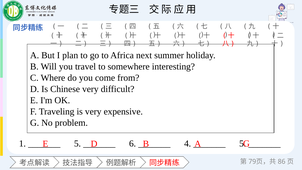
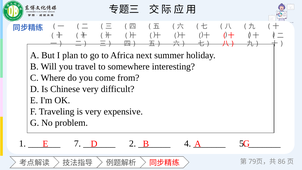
5 at (77, 143): 5 -> 7
6: 6 -> 2
